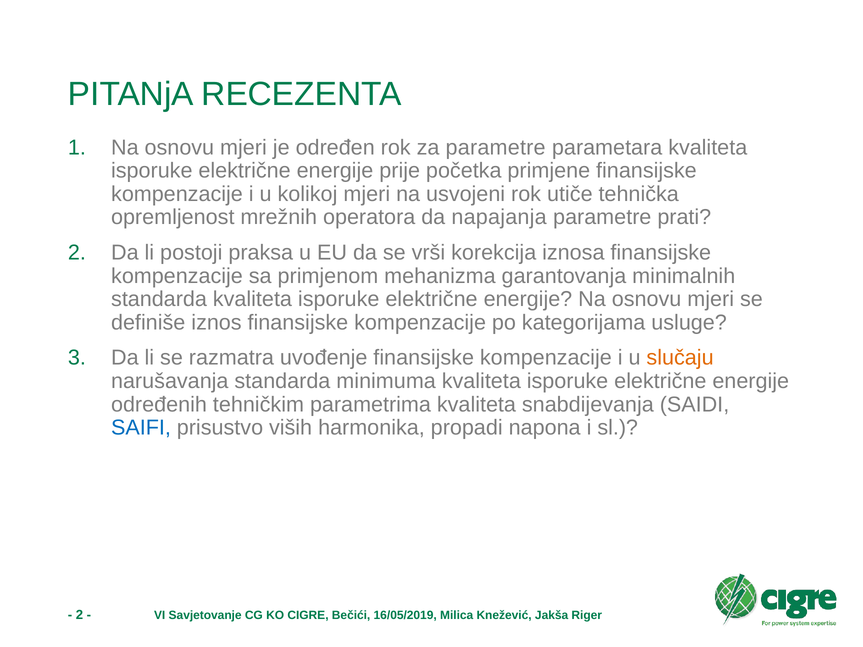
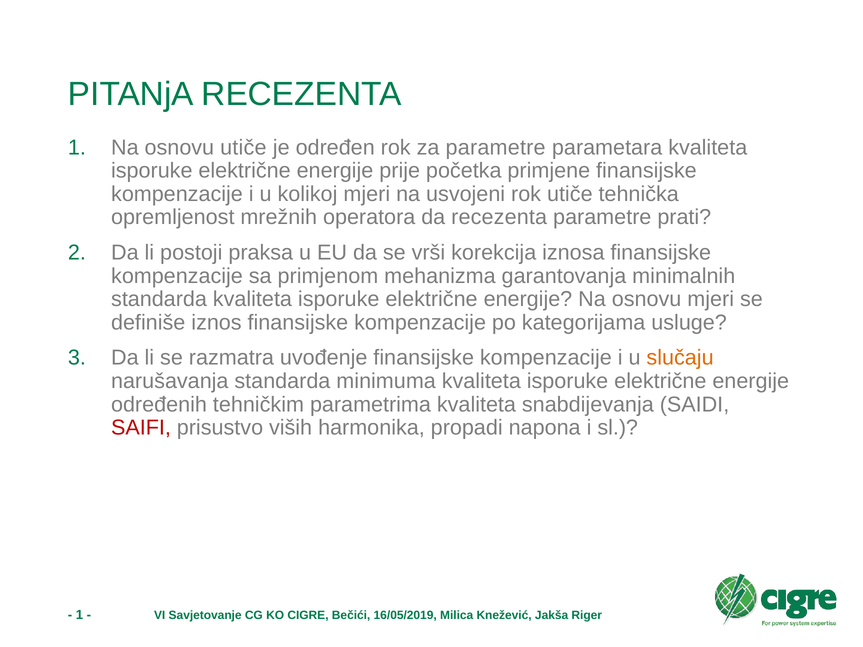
mjeri at (243, 148): mjeri -> utiče
da napajanja: napajanja -> recezenta
SAIFI colour: blue -> red
2 at (79, 615): 2 -> 1
